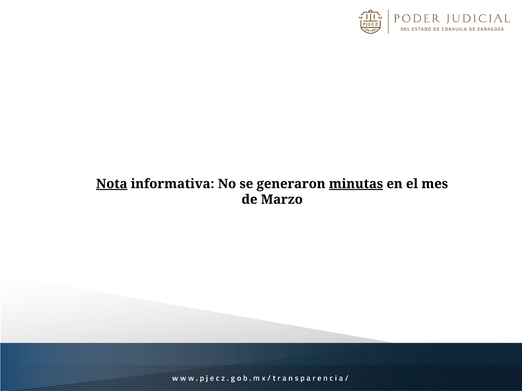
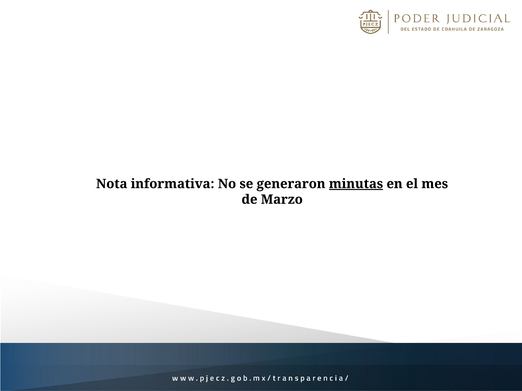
Nota underline: present -> none
